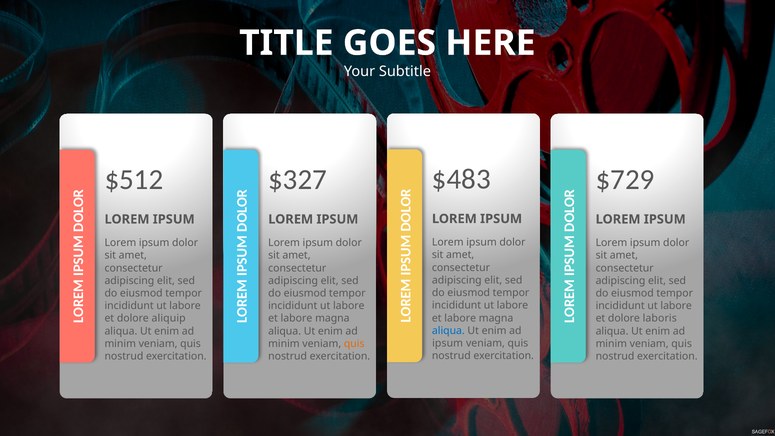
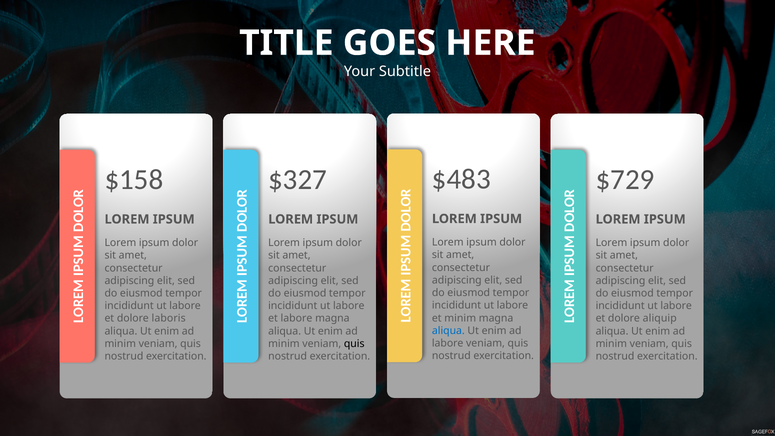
$512: $512 -> $158
labore at (460, 318): labore -> minim
aliquip: aliquip -> laboris
laboris: laboris -> aliquip
ipsum at (448, 343): ipsum -> labore
quis at (354, 344) colour: orange -> black
